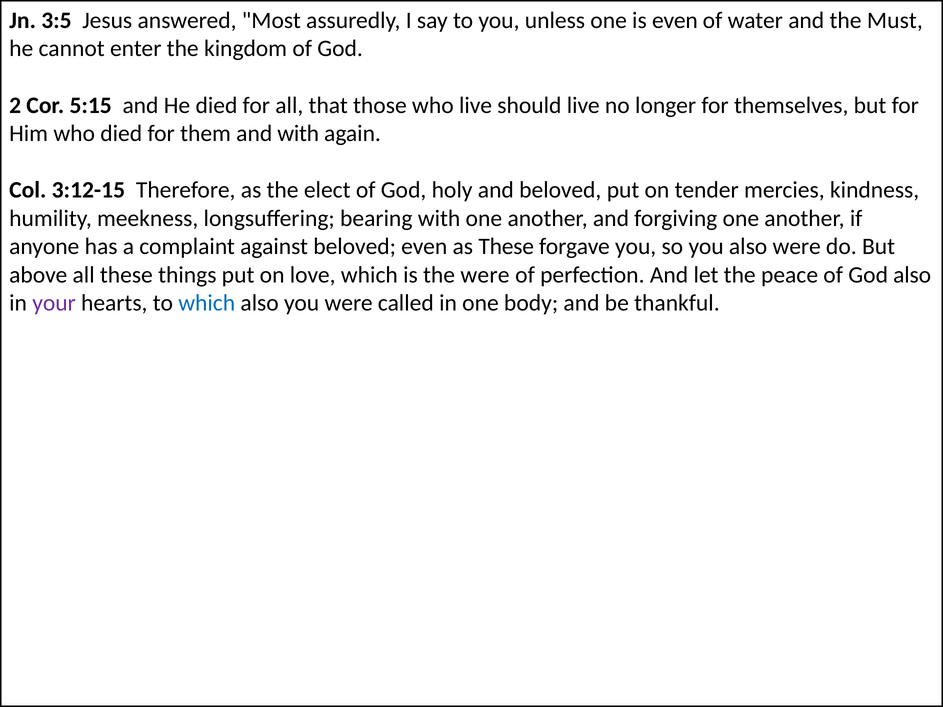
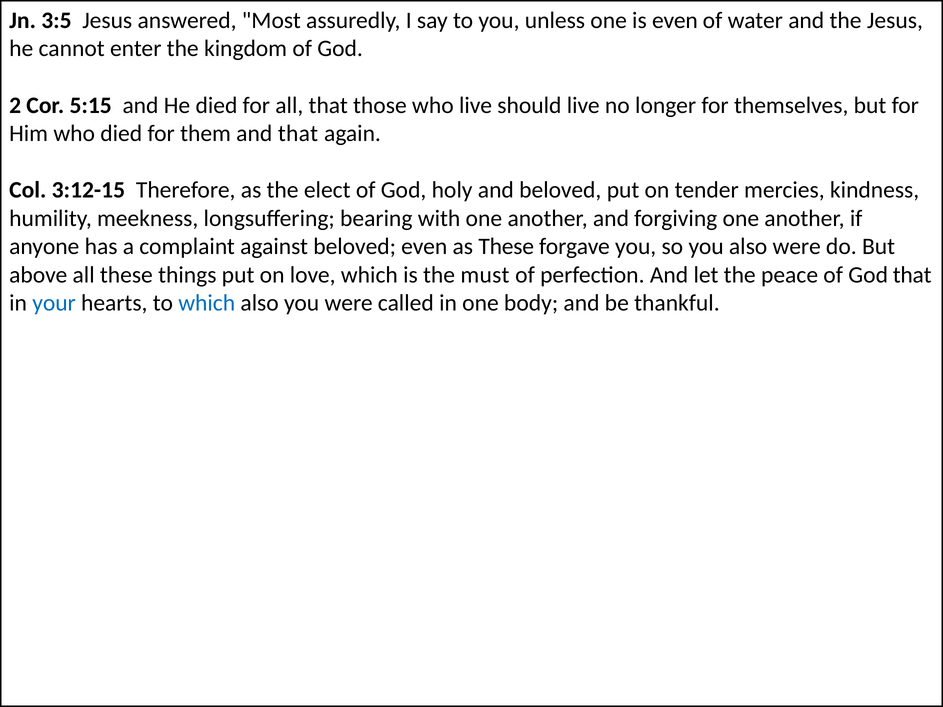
the Must: Must -> Jesus
and with: with -> that
the were: were -> must
God also: also -> that
your colour: purple -> blue
